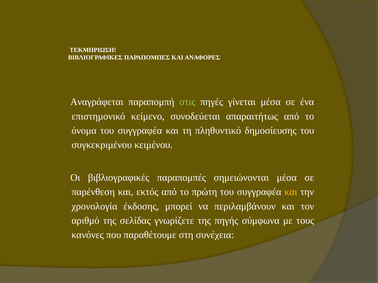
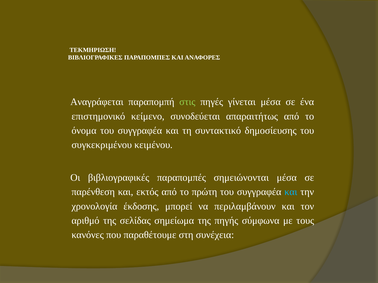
πληθυντικό: πληθυντικό -> συντακτικό
και at (291, 192) colour: yellow -> light blue
γνωρίζετε: γνωρίζετε -> σημείωμα
